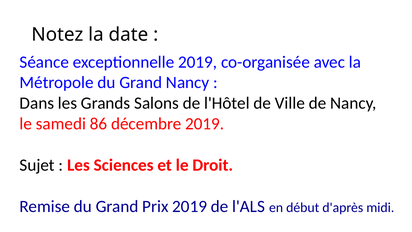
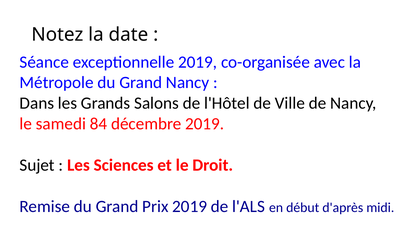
86: 86 -> 84
